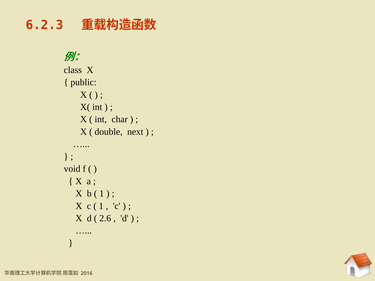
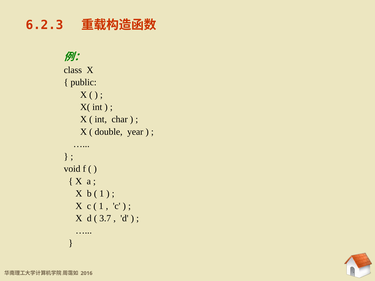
next: next -> year
2.6: 2.6 -> 3.7
